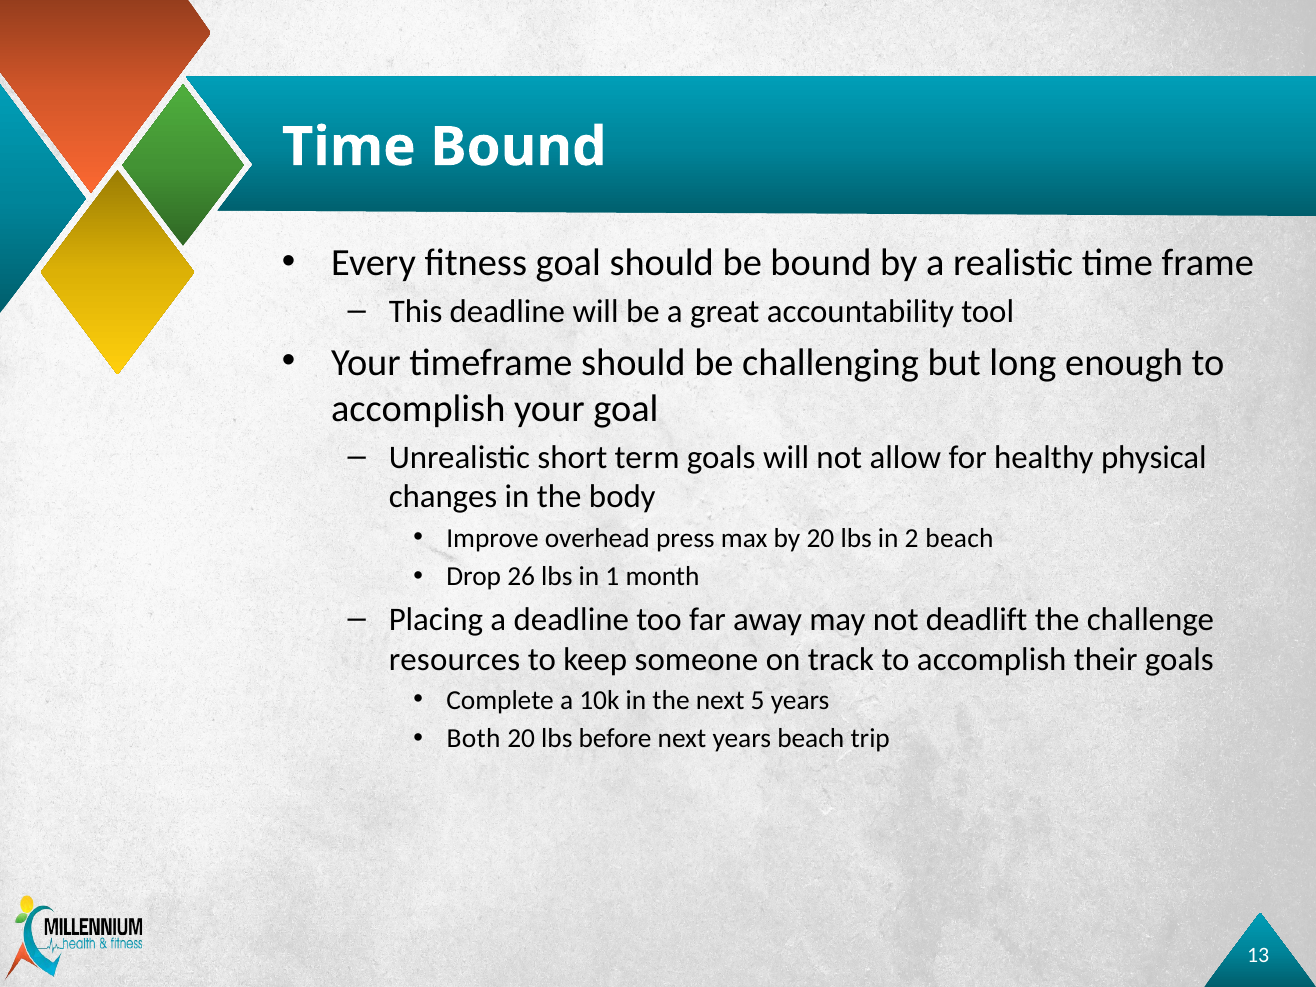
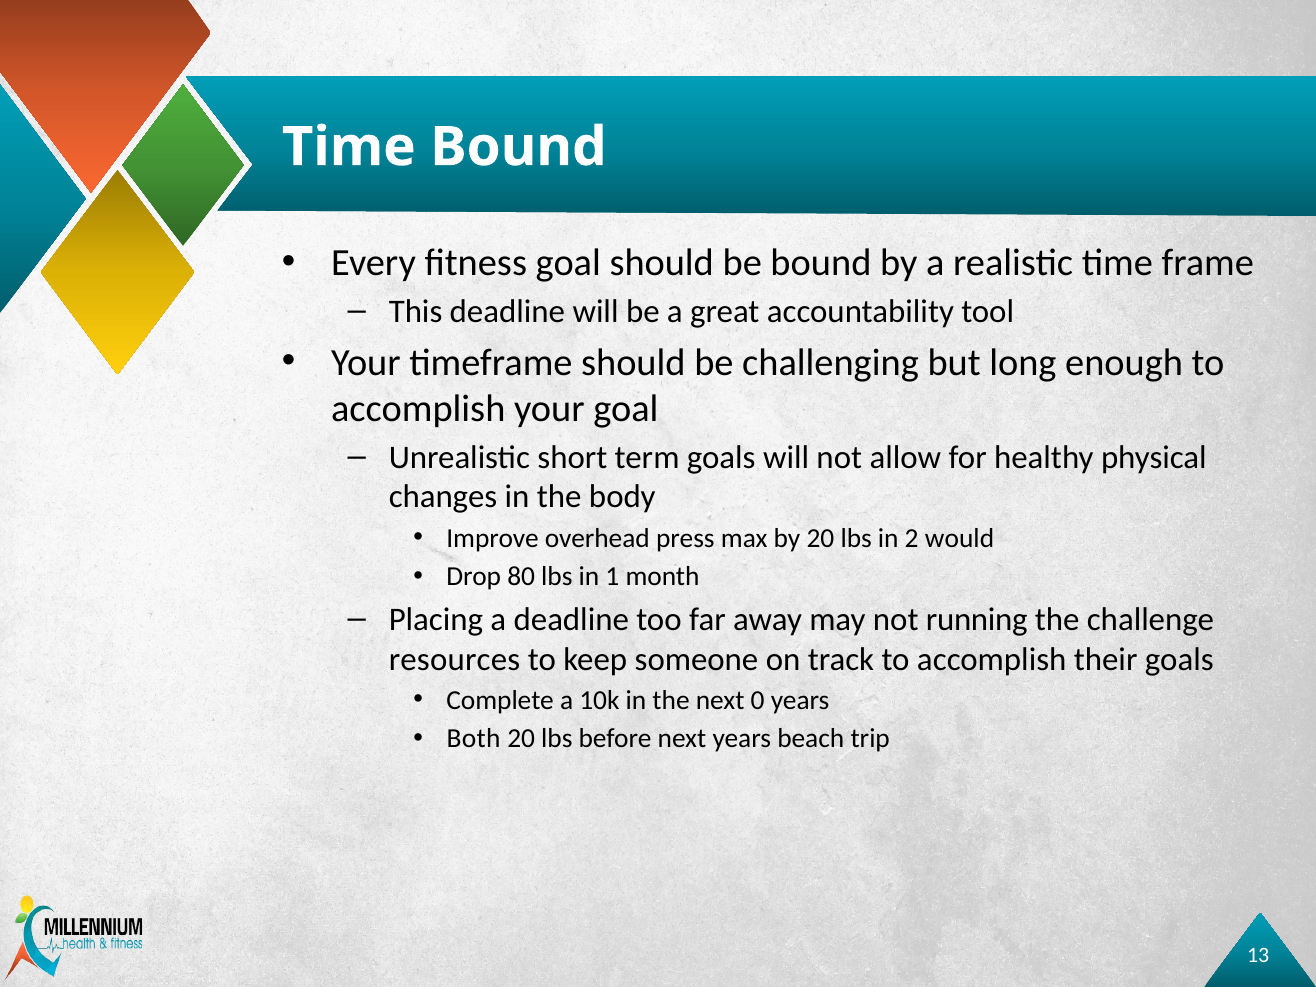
2 beach: beach -> would
26: 26 -> 80
deadlift: deadlift -> running
5: 5 -> 0
